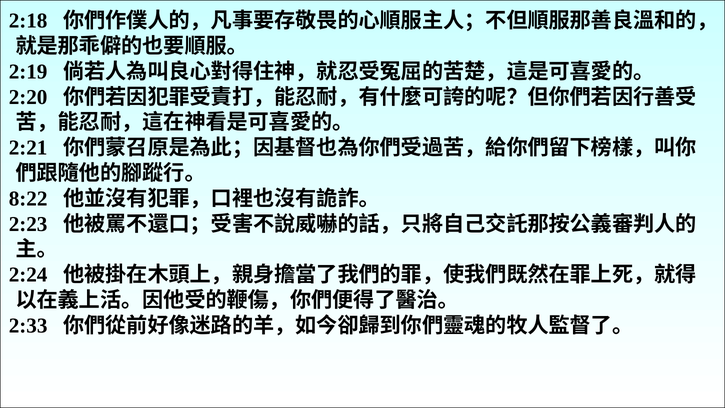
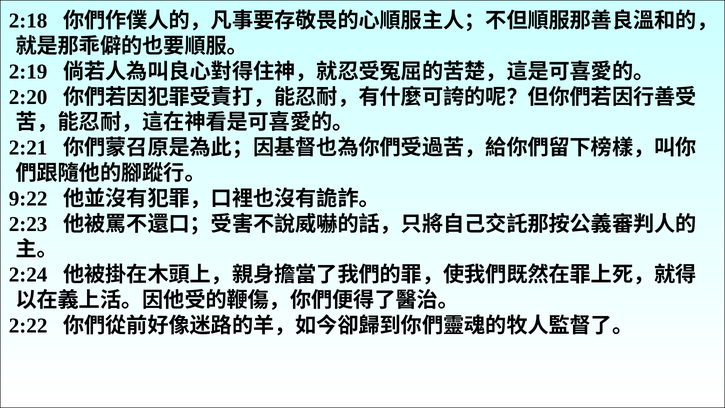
8:22: 8:22 -> 9:22
2:33: 2:33 -> 2:22
